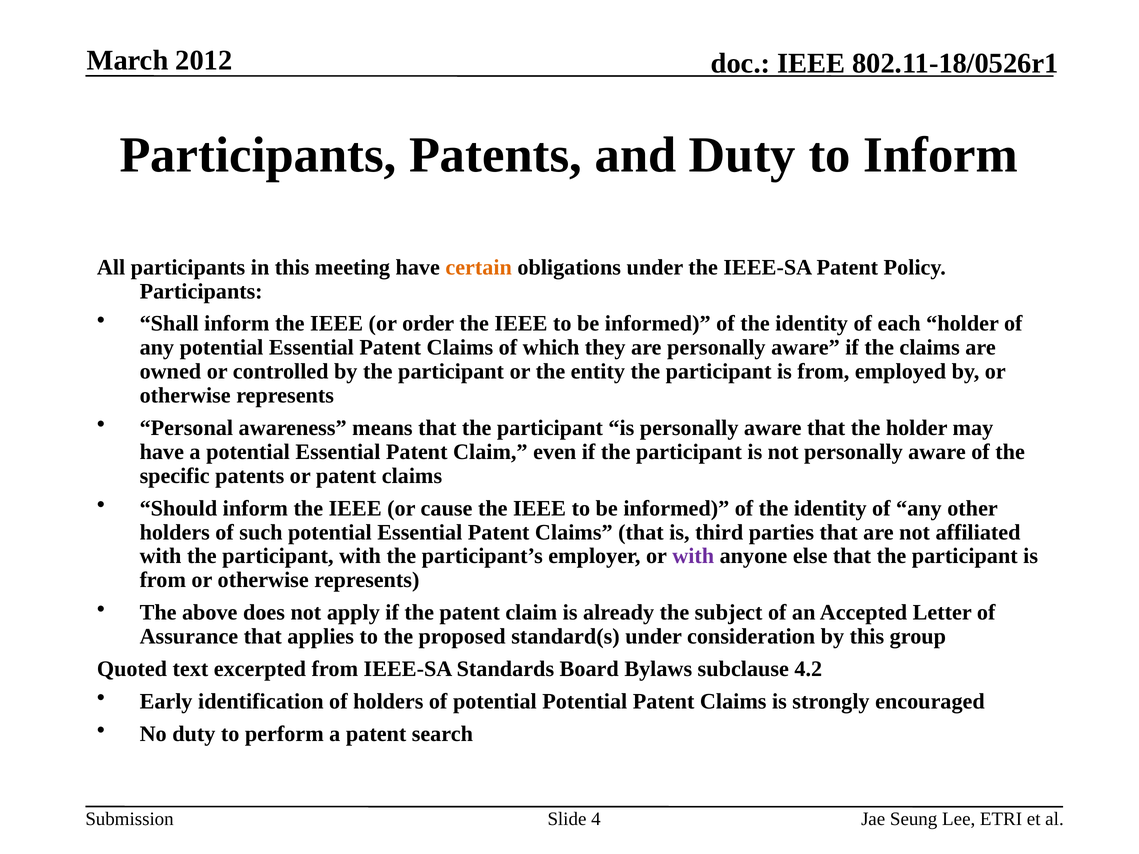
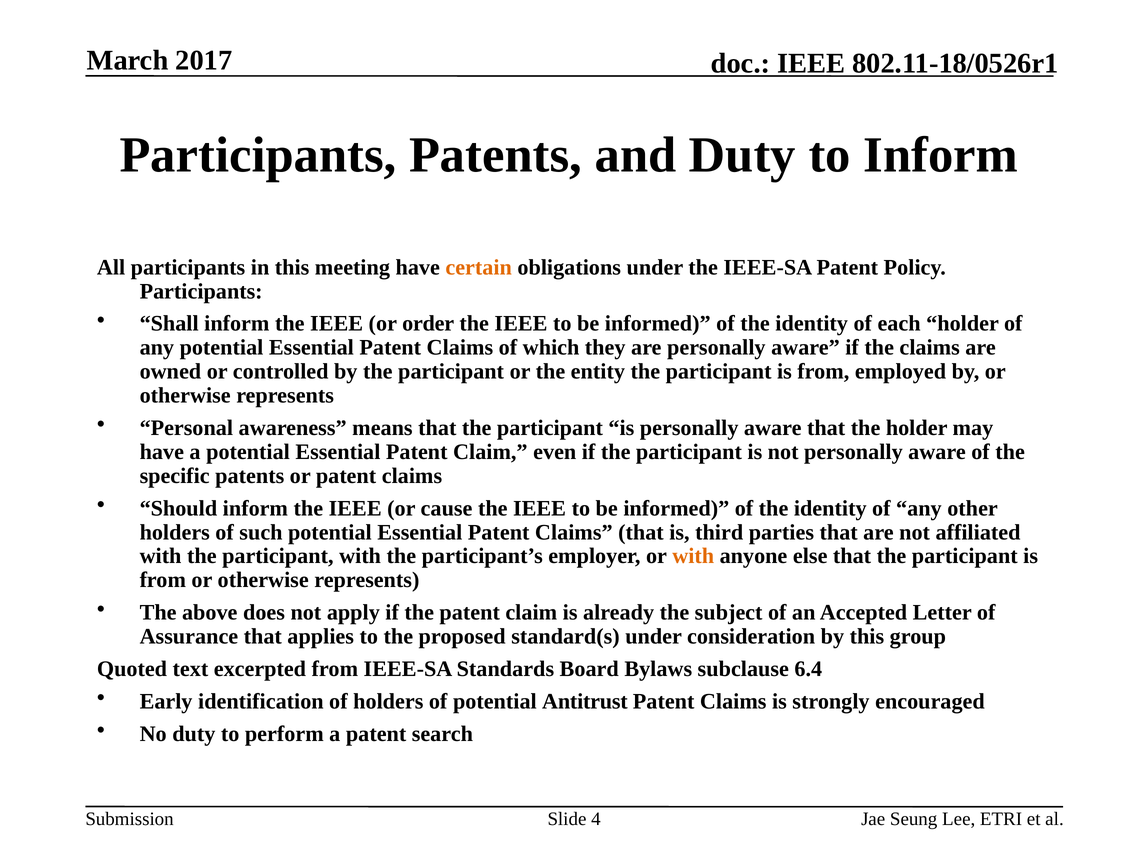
2012: 2012 -> 2017
with at (693, 556) colour: purple -> orange
4.2: 4.2 -> 6.4
potential Potential: Potential -> Antitrust
